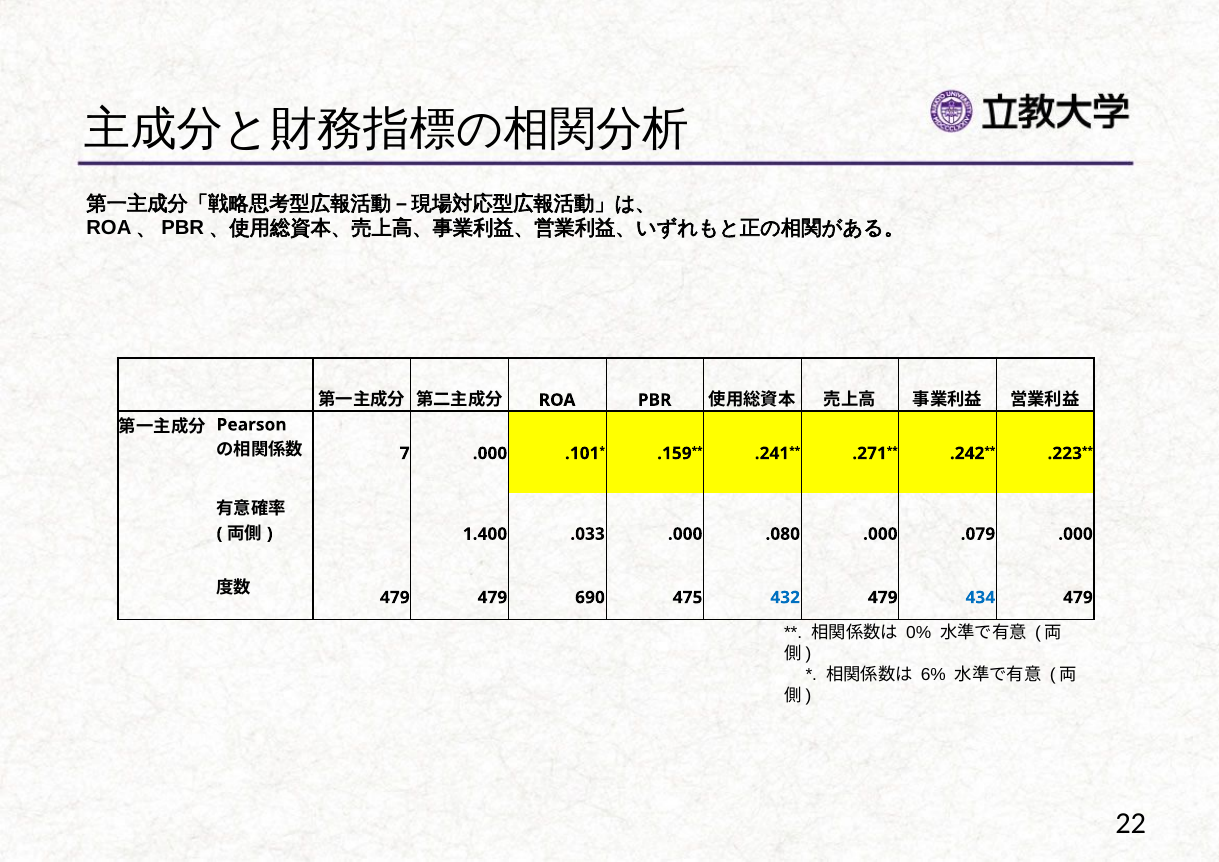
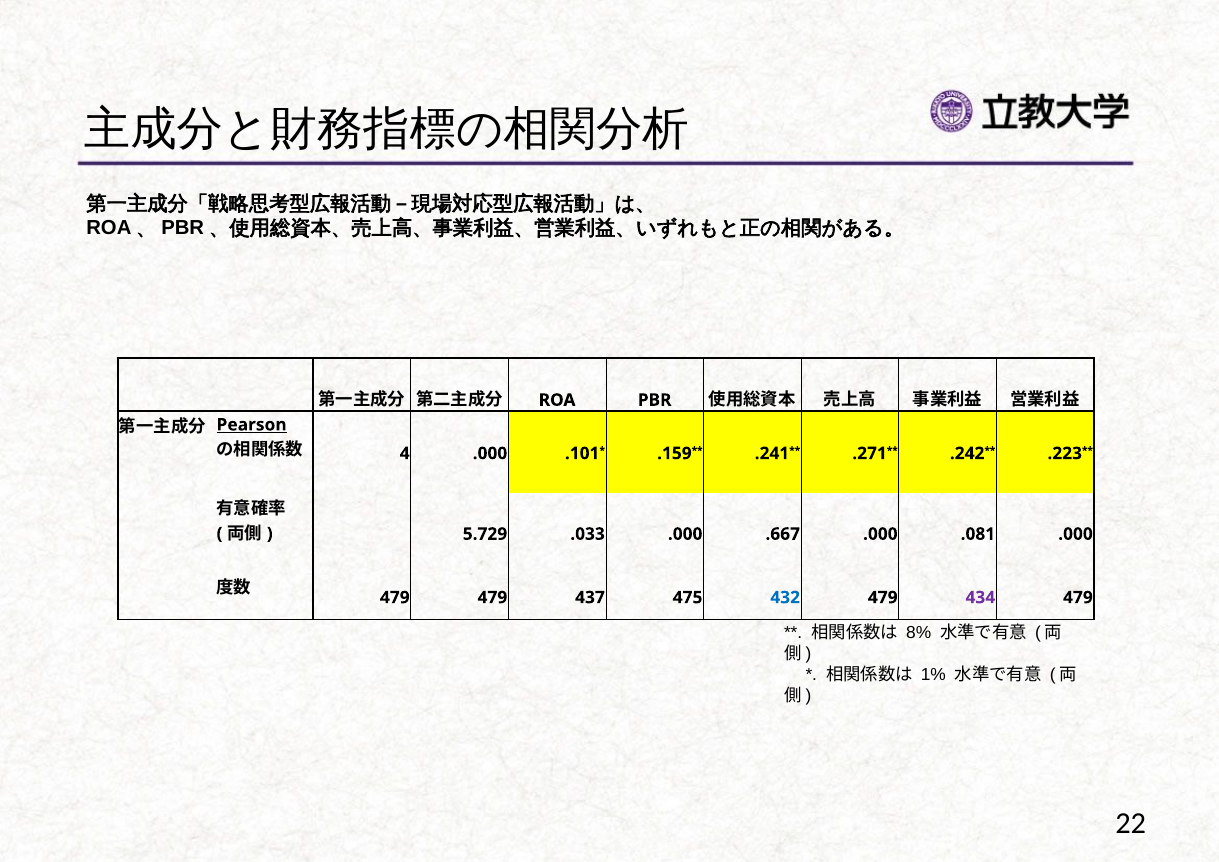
Pearson underline: none -> present
7: 7 -> 4
1.400: 1.400 -> 5.729
.080: .080 -> .667
.079: .079 -> .081
690: 690 -> 437
434 colour: blue -> purple
0%: 0% -> 8%
6%: 6% -> 1%
